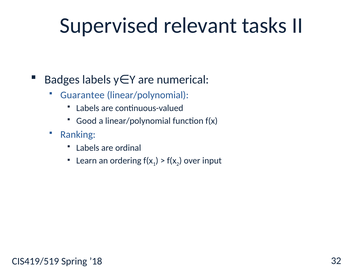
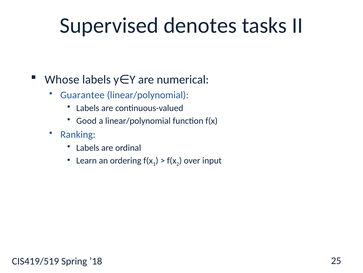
relevant: relevant -> denotes
Badges: Badges -> Whose
32: 32 -> 25
